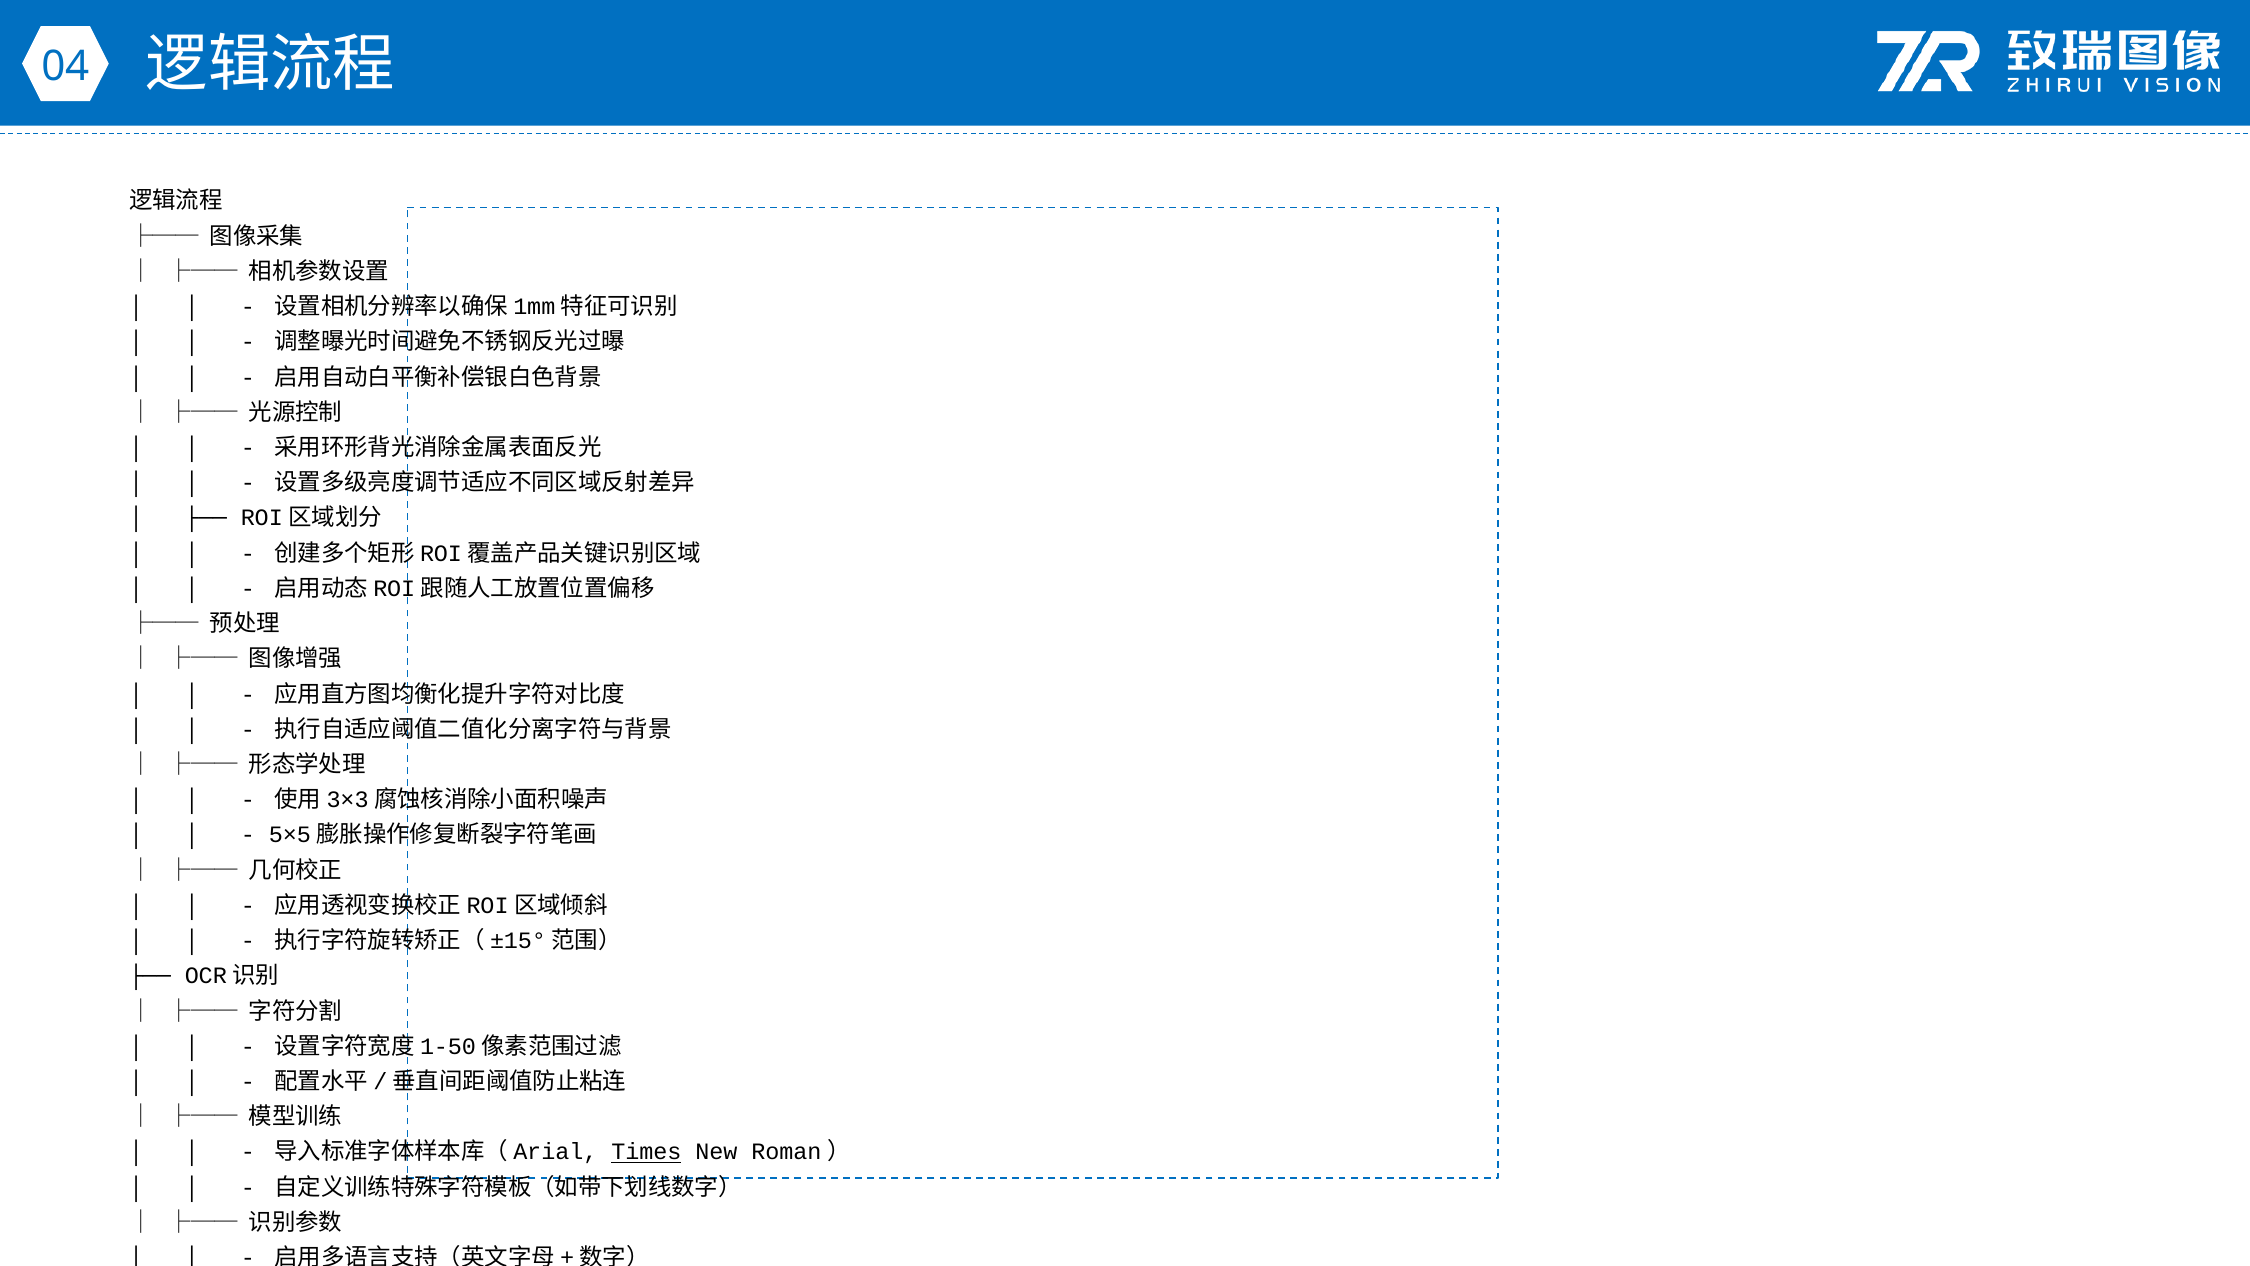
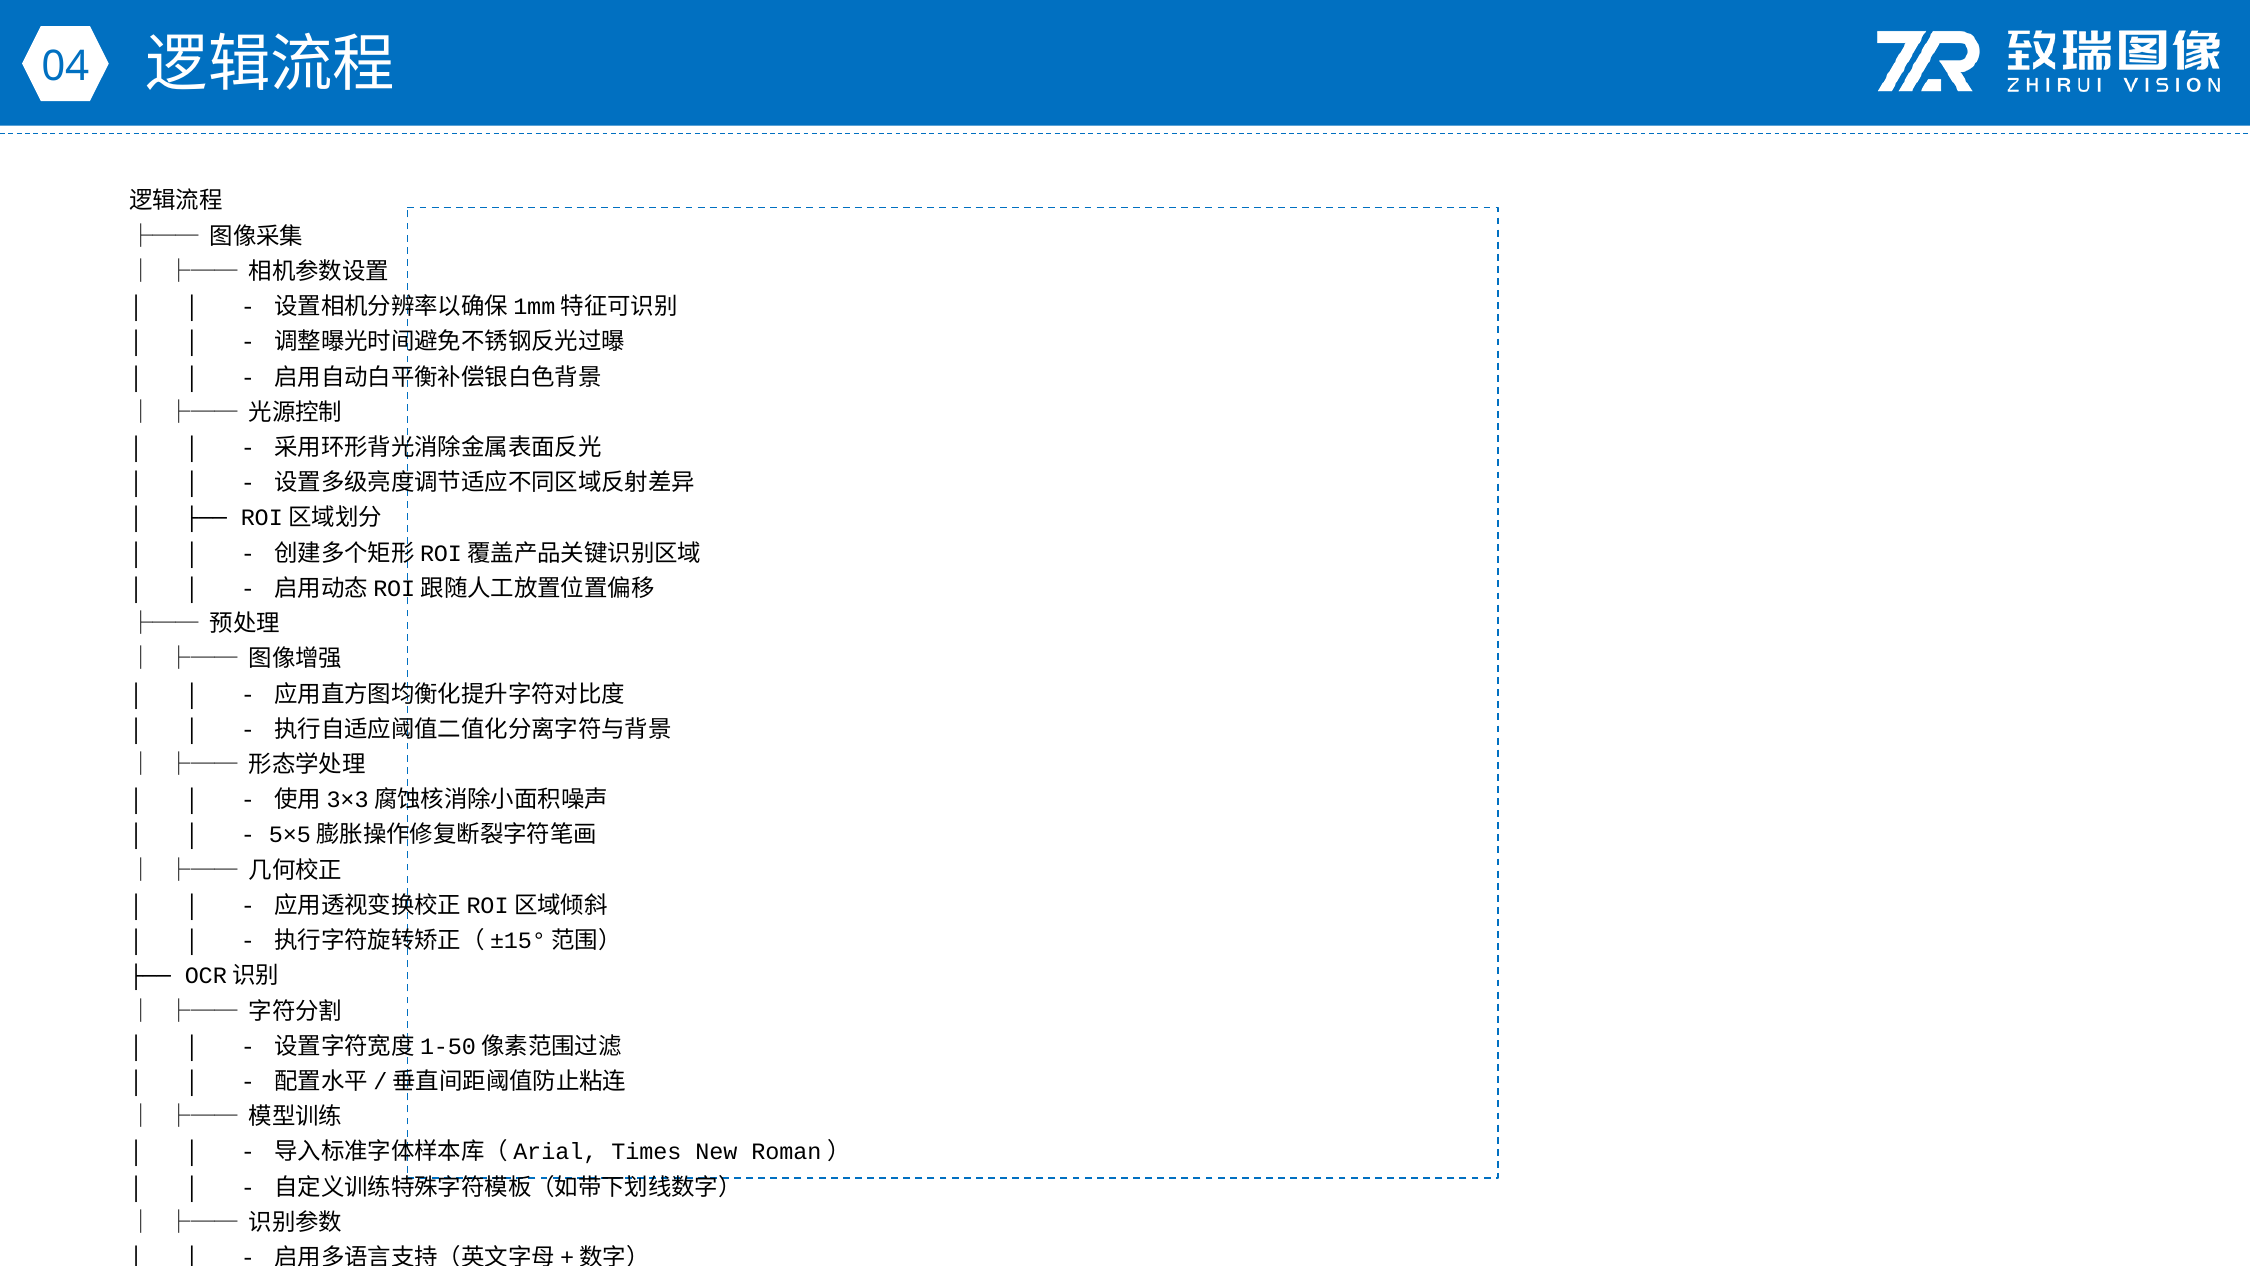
Times underline: present -> none
